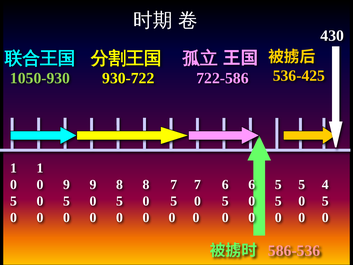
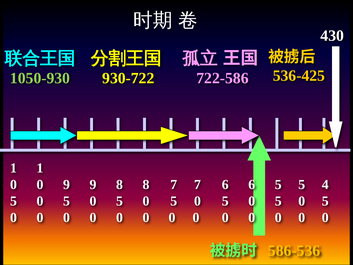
586-536 colour: pink -> yellow
